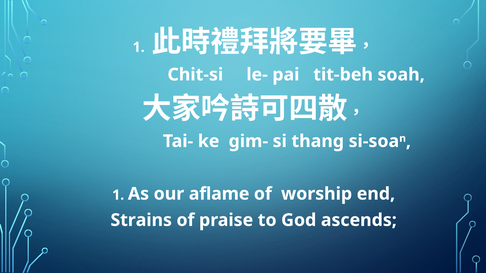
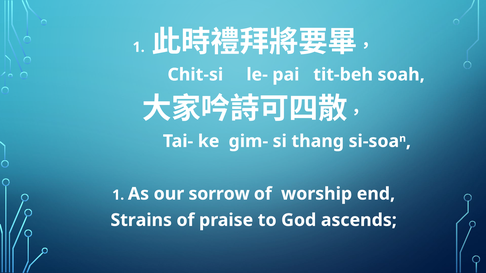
aflame: aflame -> sorrow
